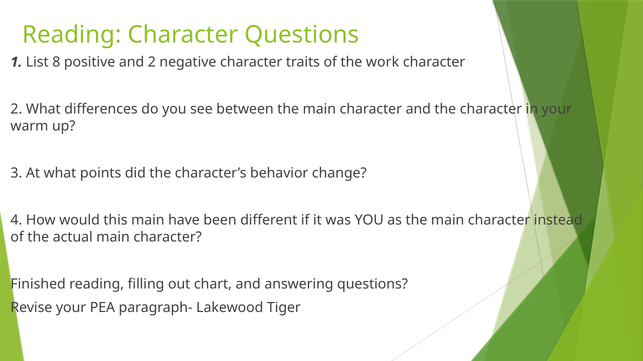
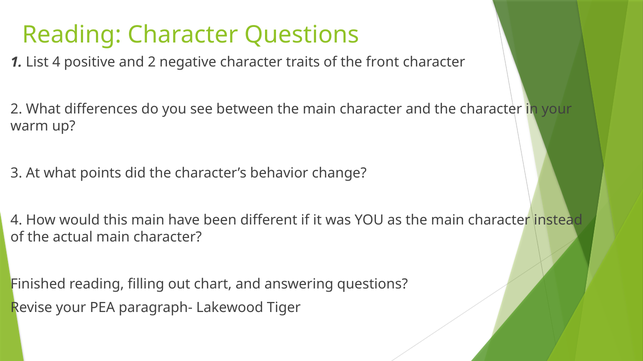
List 8: 8 -> 4
work: work -> front
